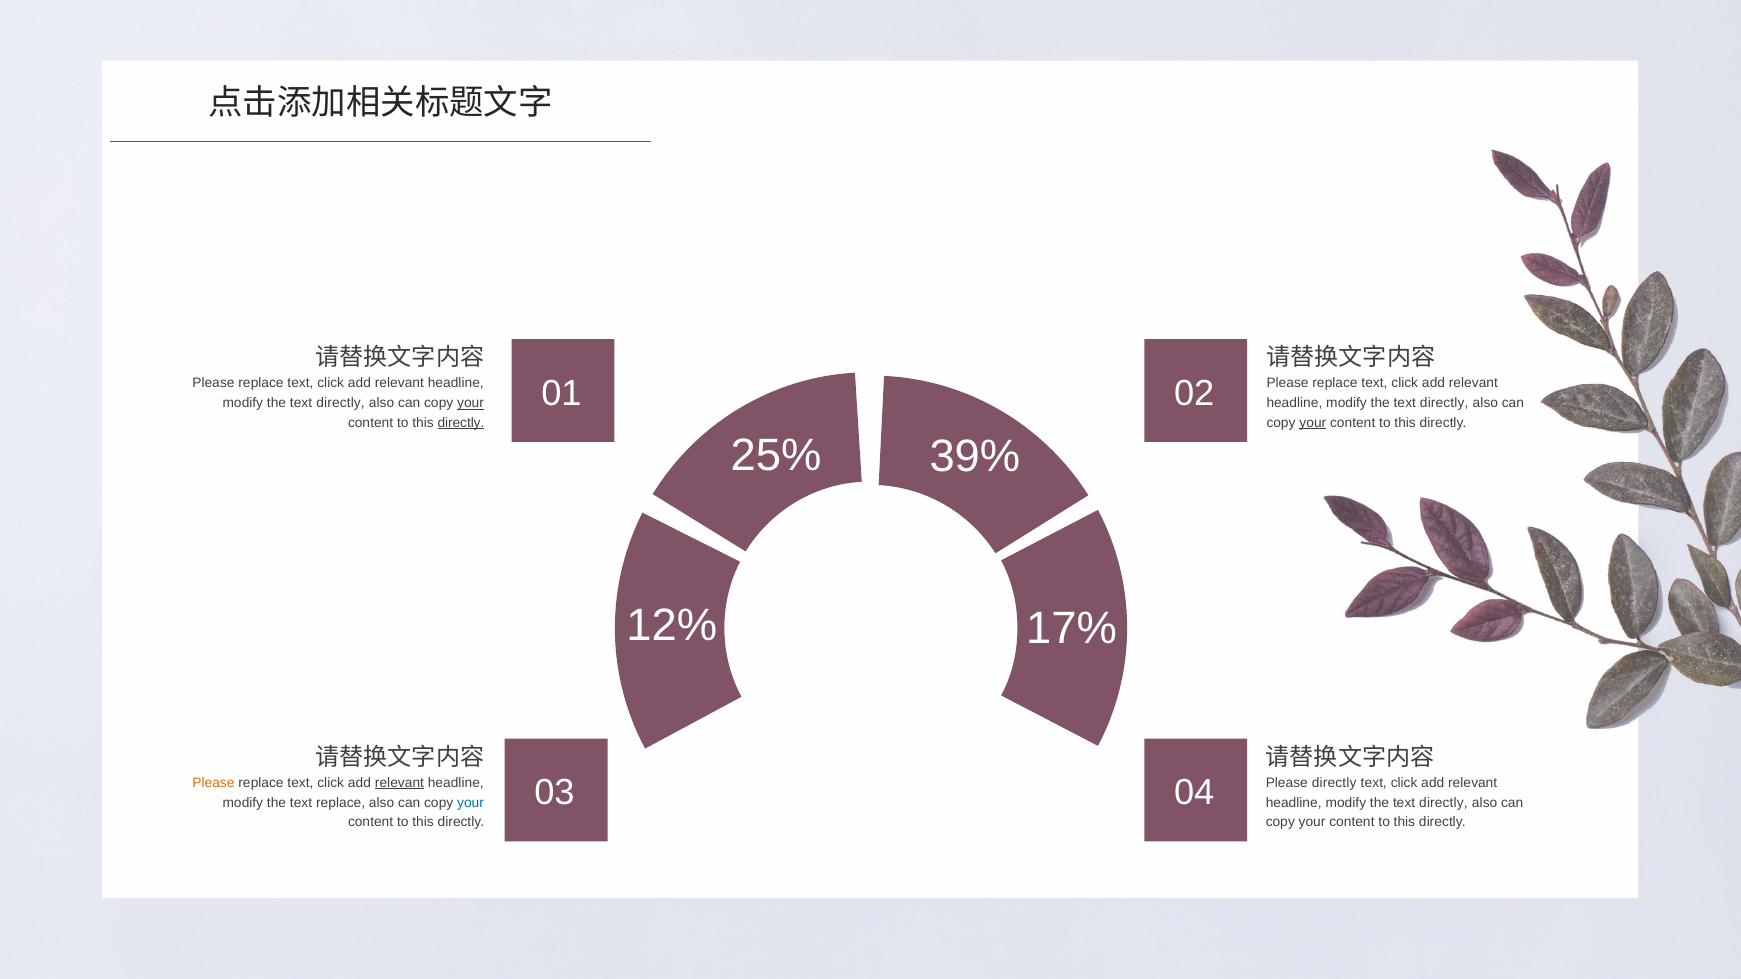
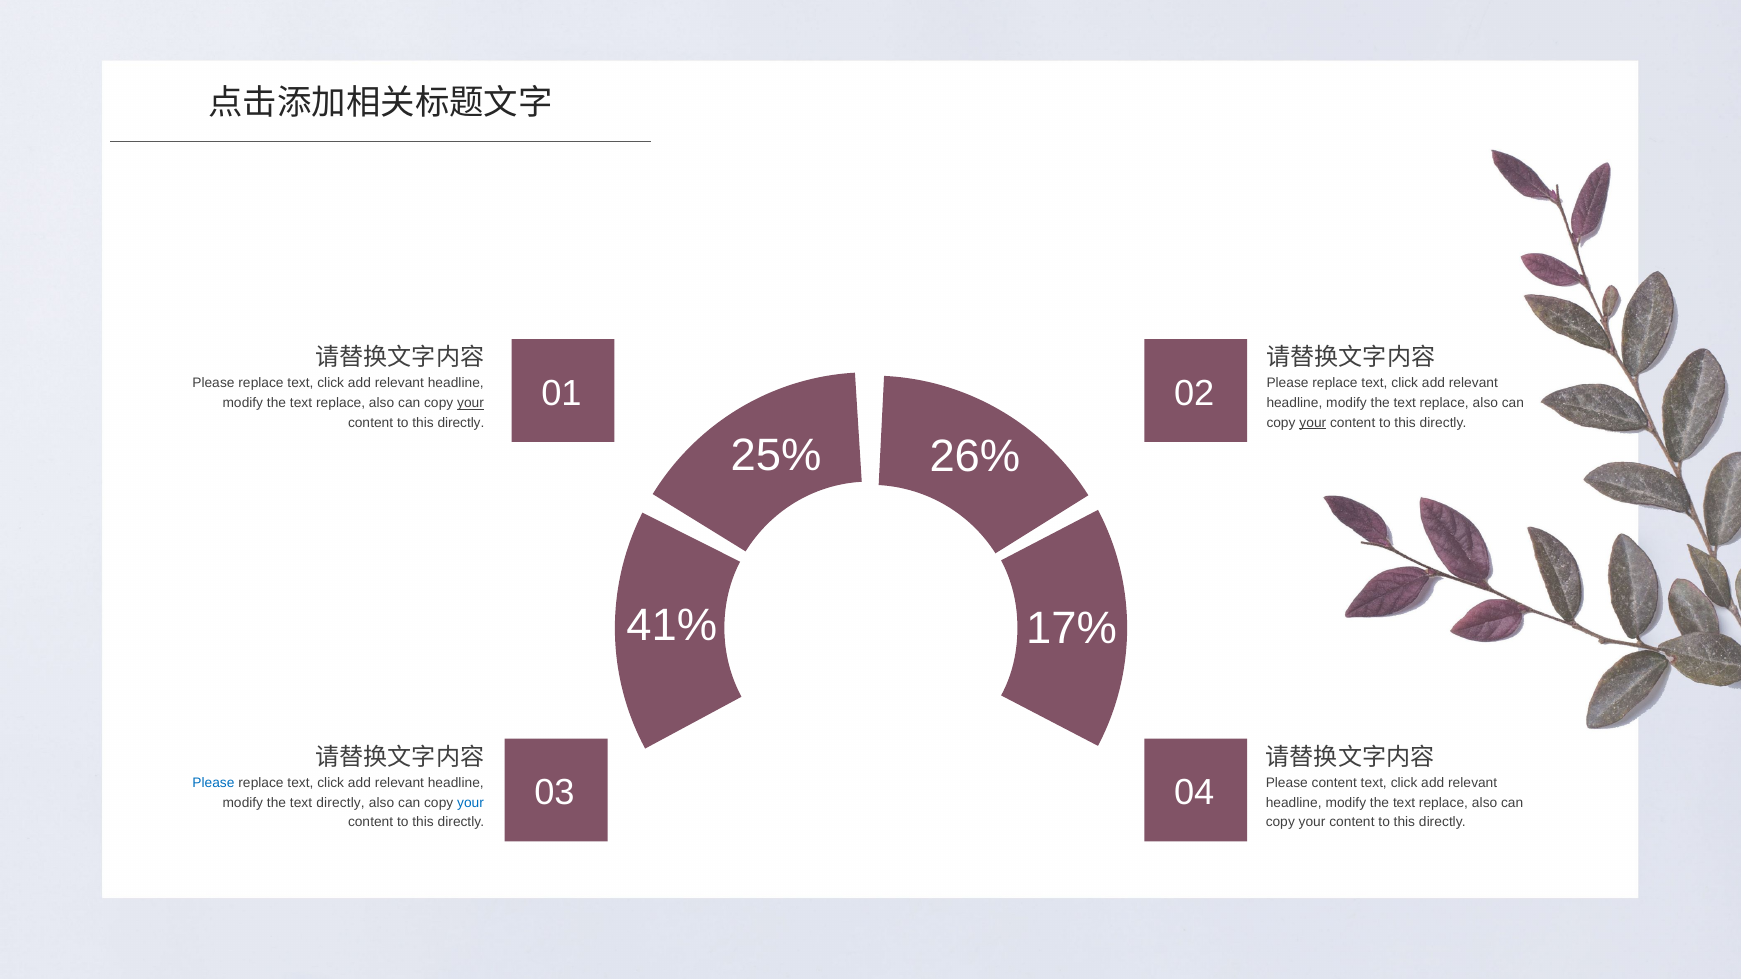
directly at (341, 403): directly -> replace
directly at (1444, 403): directly -> replace
directly at (461, 423) underline: present -> none
39%: 39% -> 26%
12%: 12% -> 41%
Please at (214, 783) colour: orange -> blue
relevant at (399, 783) underline: present -> none
Please directly: directly -> content
text replace: replace -> directly
directly at (1443, 803): directly -> replace
